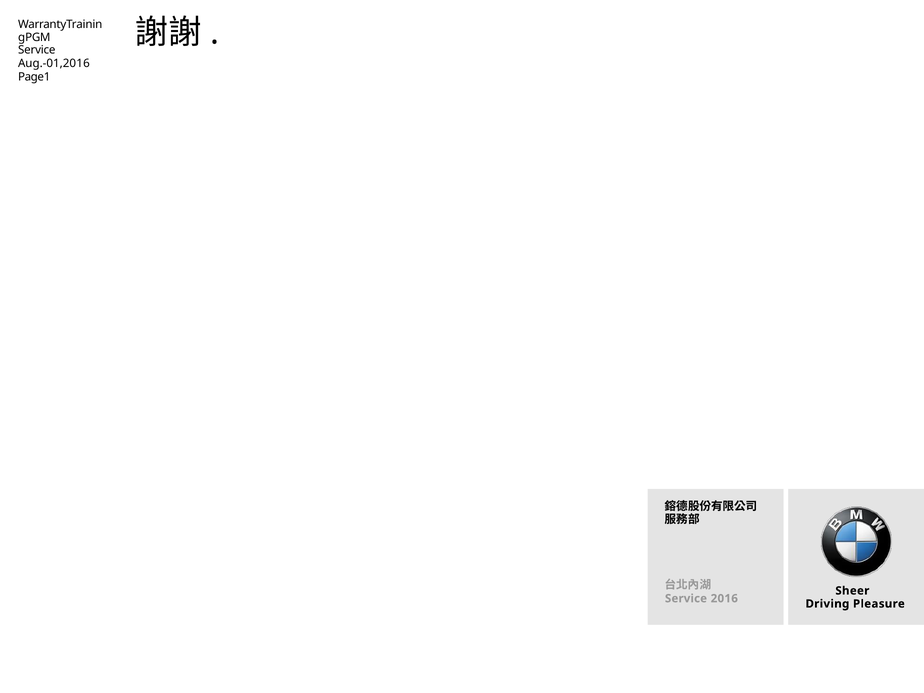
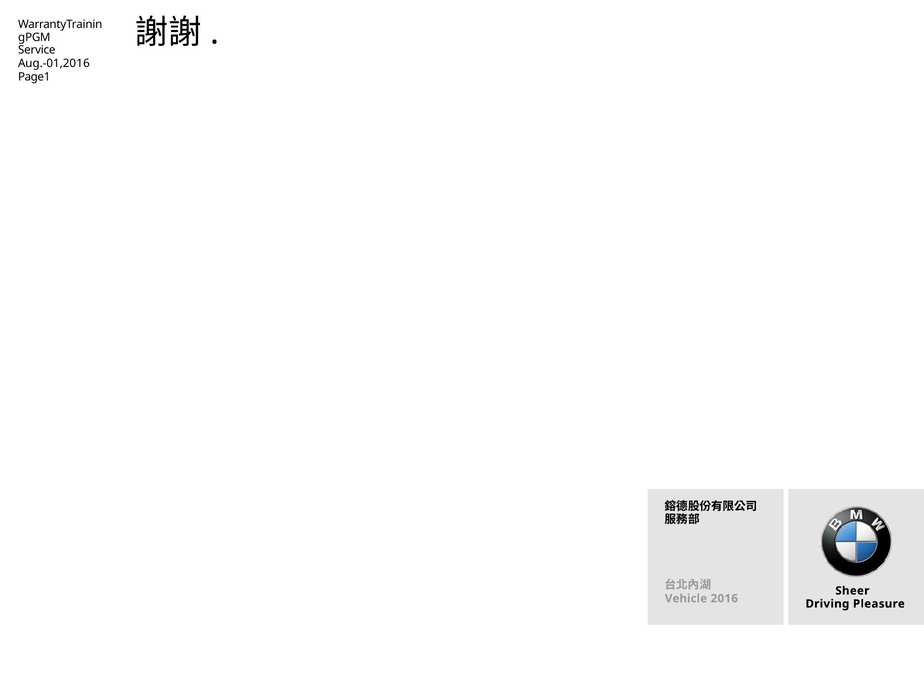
Service at (686, 598): Service -> Vehicle
